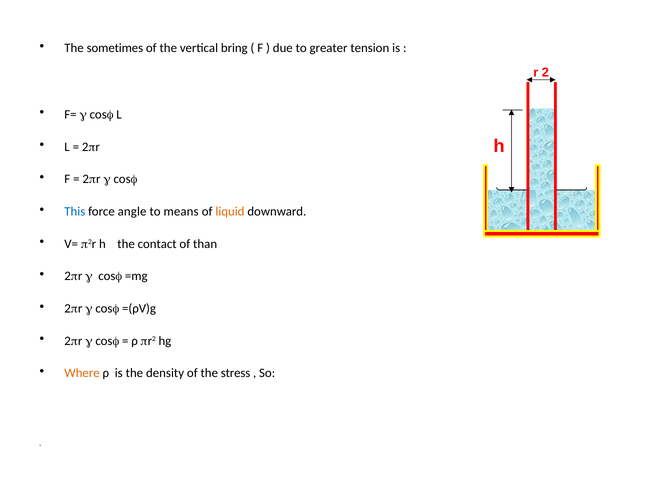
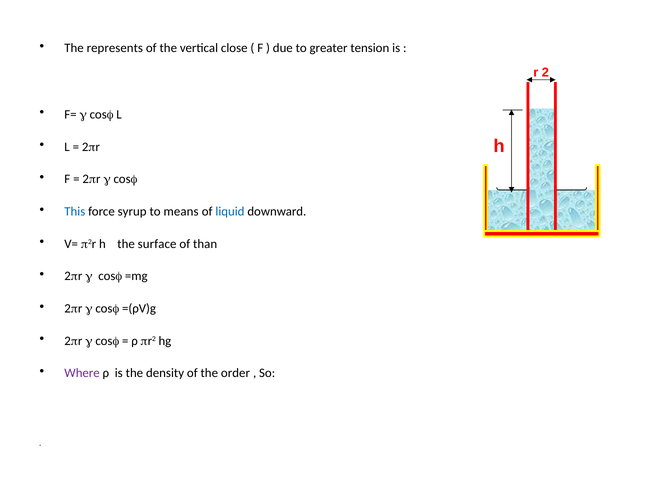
sometimes: sometimes -> represents
bring: bring -> close
angle: angle -> syrup
liquid colour: orange -> blue
contact: contact -> surface
Where colour: orange -> purple
stress: stress -> order
